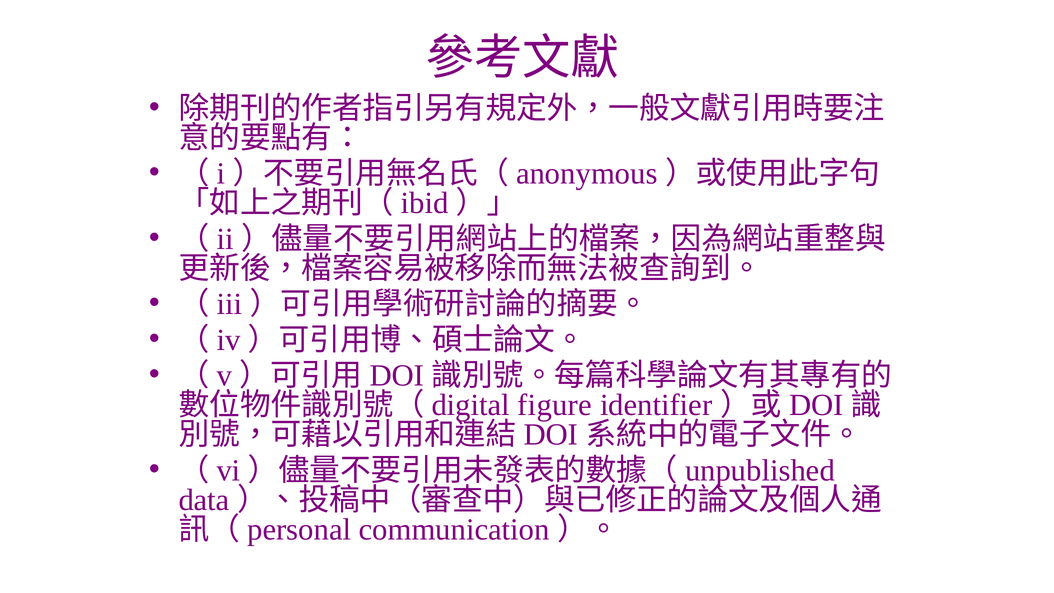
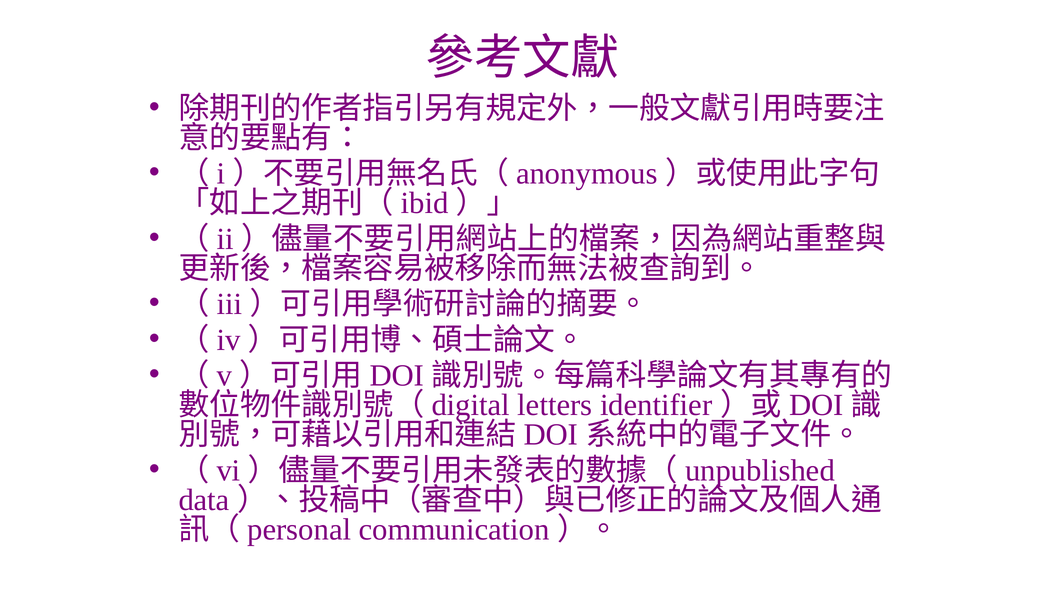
figure: figure -> letters
